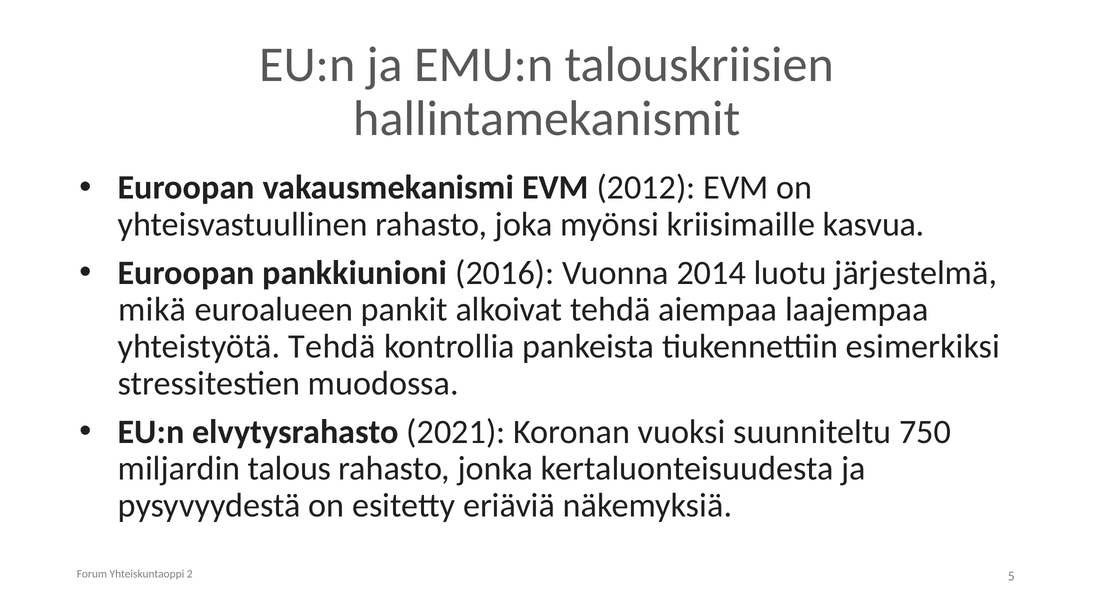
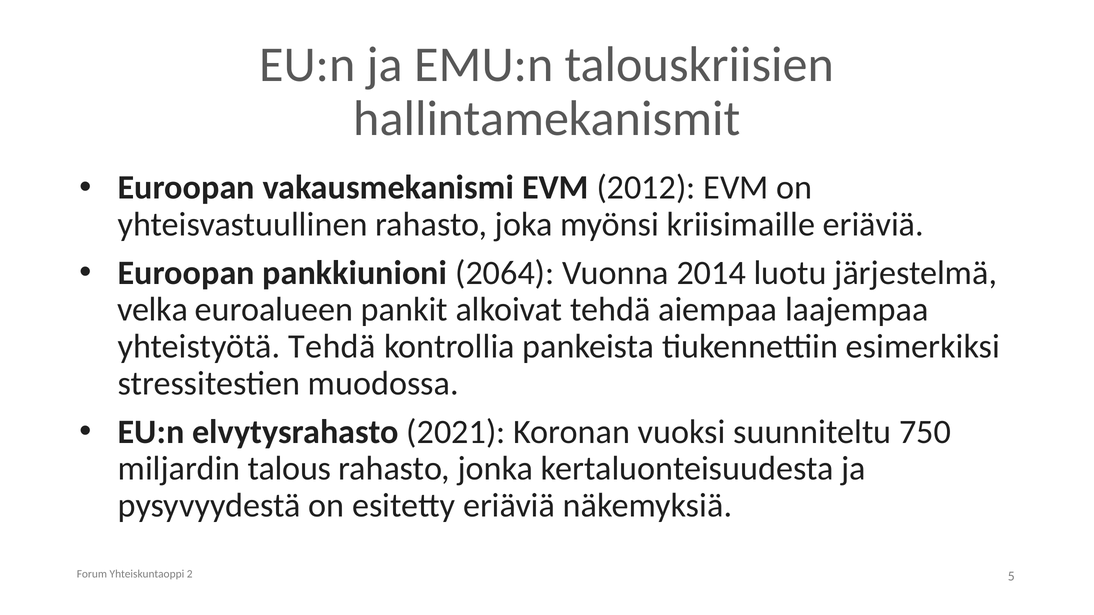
kriisimaille kasvua: kasvua -> eriäviä
2016: 2016 -> 2064
mikä: mikä -> velka
